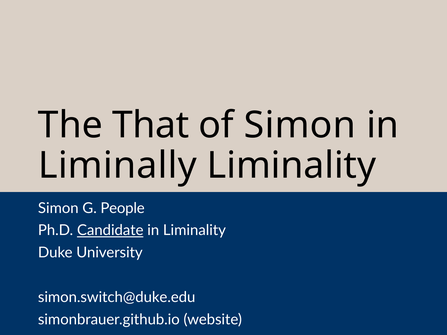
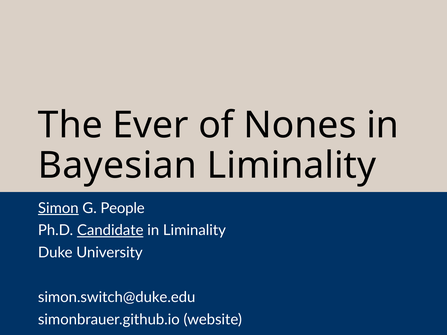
That: That -> Ever
of Simon: Simon -> Nones
Liminally: Liminally -> Bayesian
Simon at (58, 208) underline: none -> present
